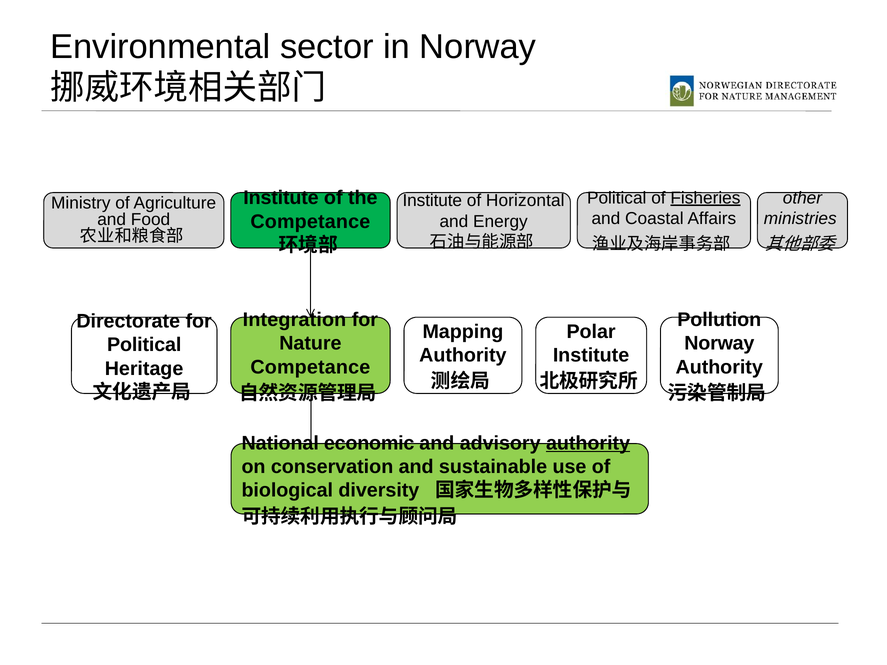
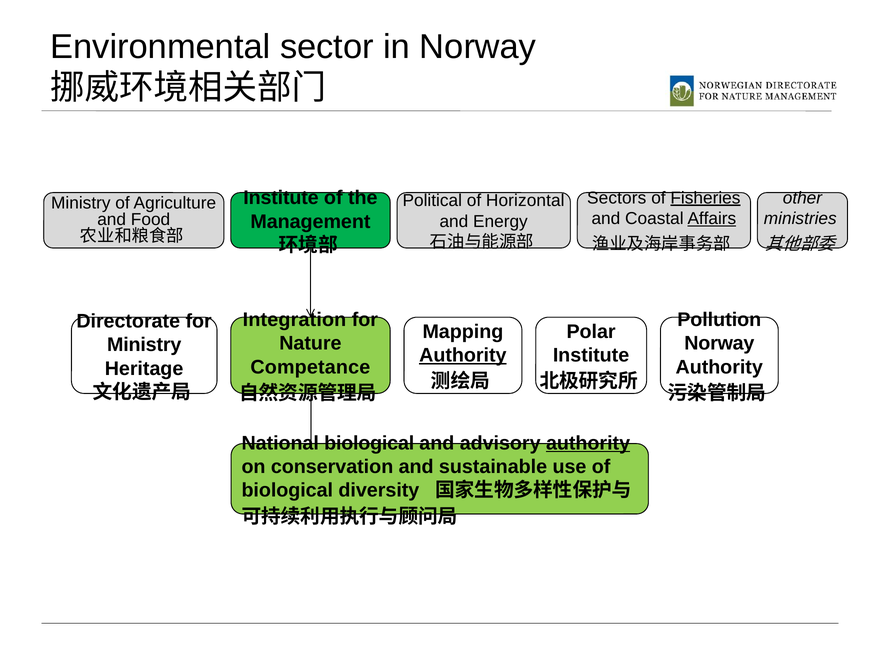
Political at (617, 198): Political -> Sectors
Institute at (432, 201): Institute -> Political
Affairs underline: none -> present
Competance at (310, 222): Competance -> Management
Political at (144, 345): Political -> Ministry
Authority at (463, 355) underline: none -> present
National economic: economic -> biological
